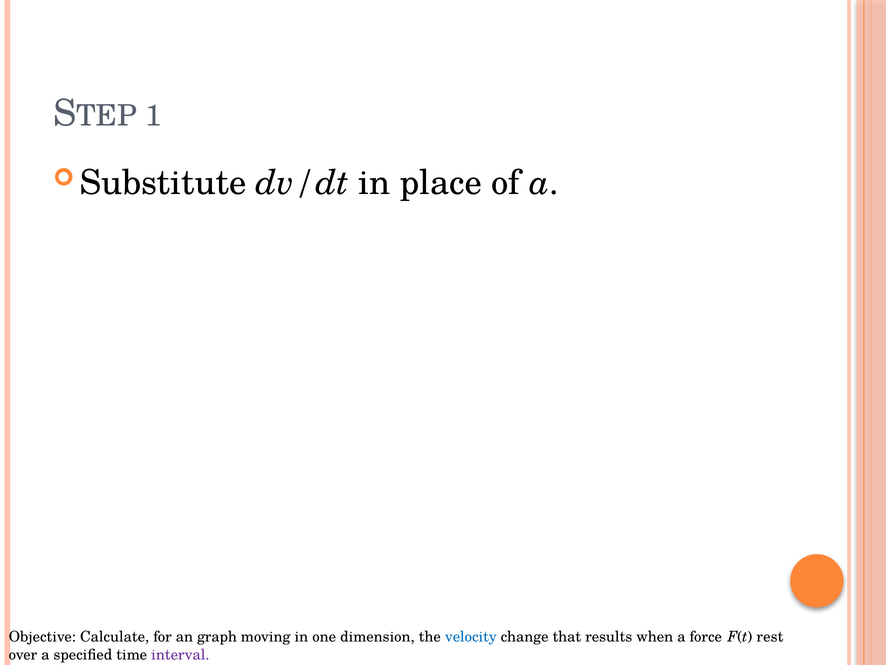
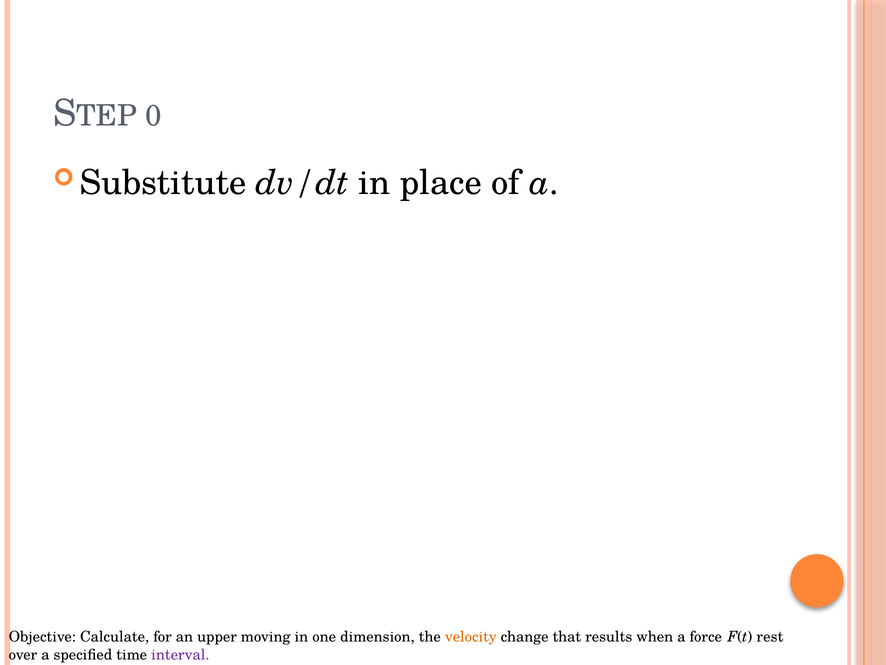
1: 1 -> 0
graph: graph -> upper
velocity colour: blue -> orange
